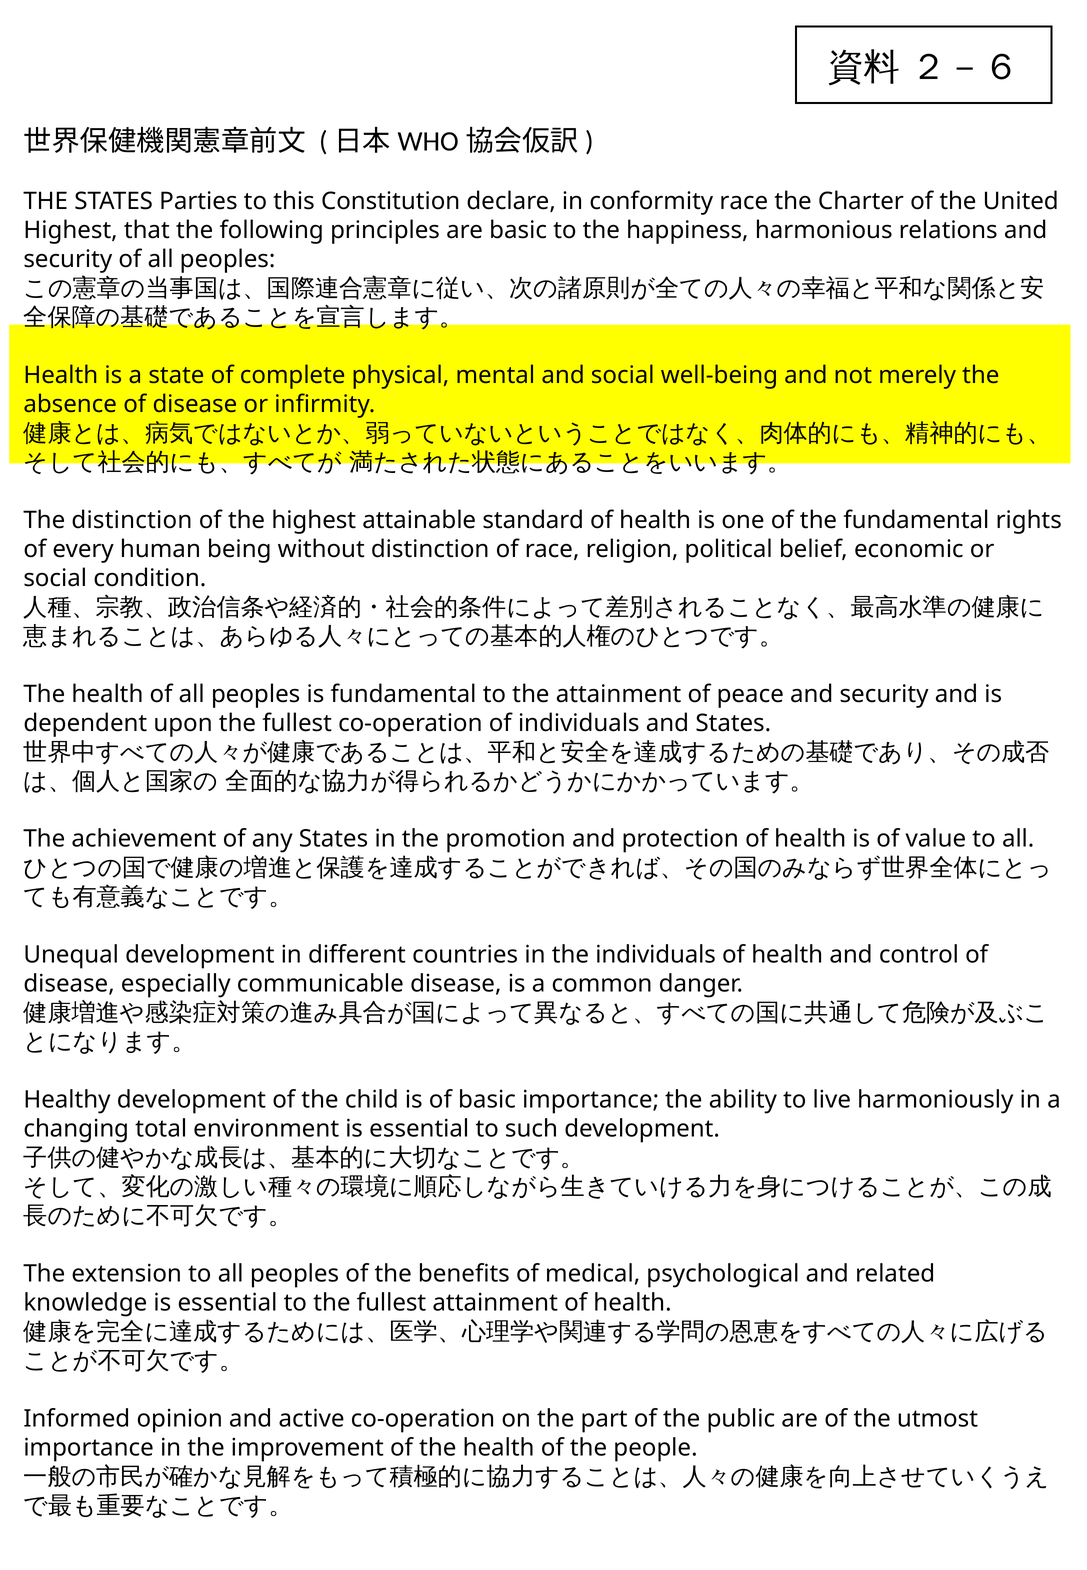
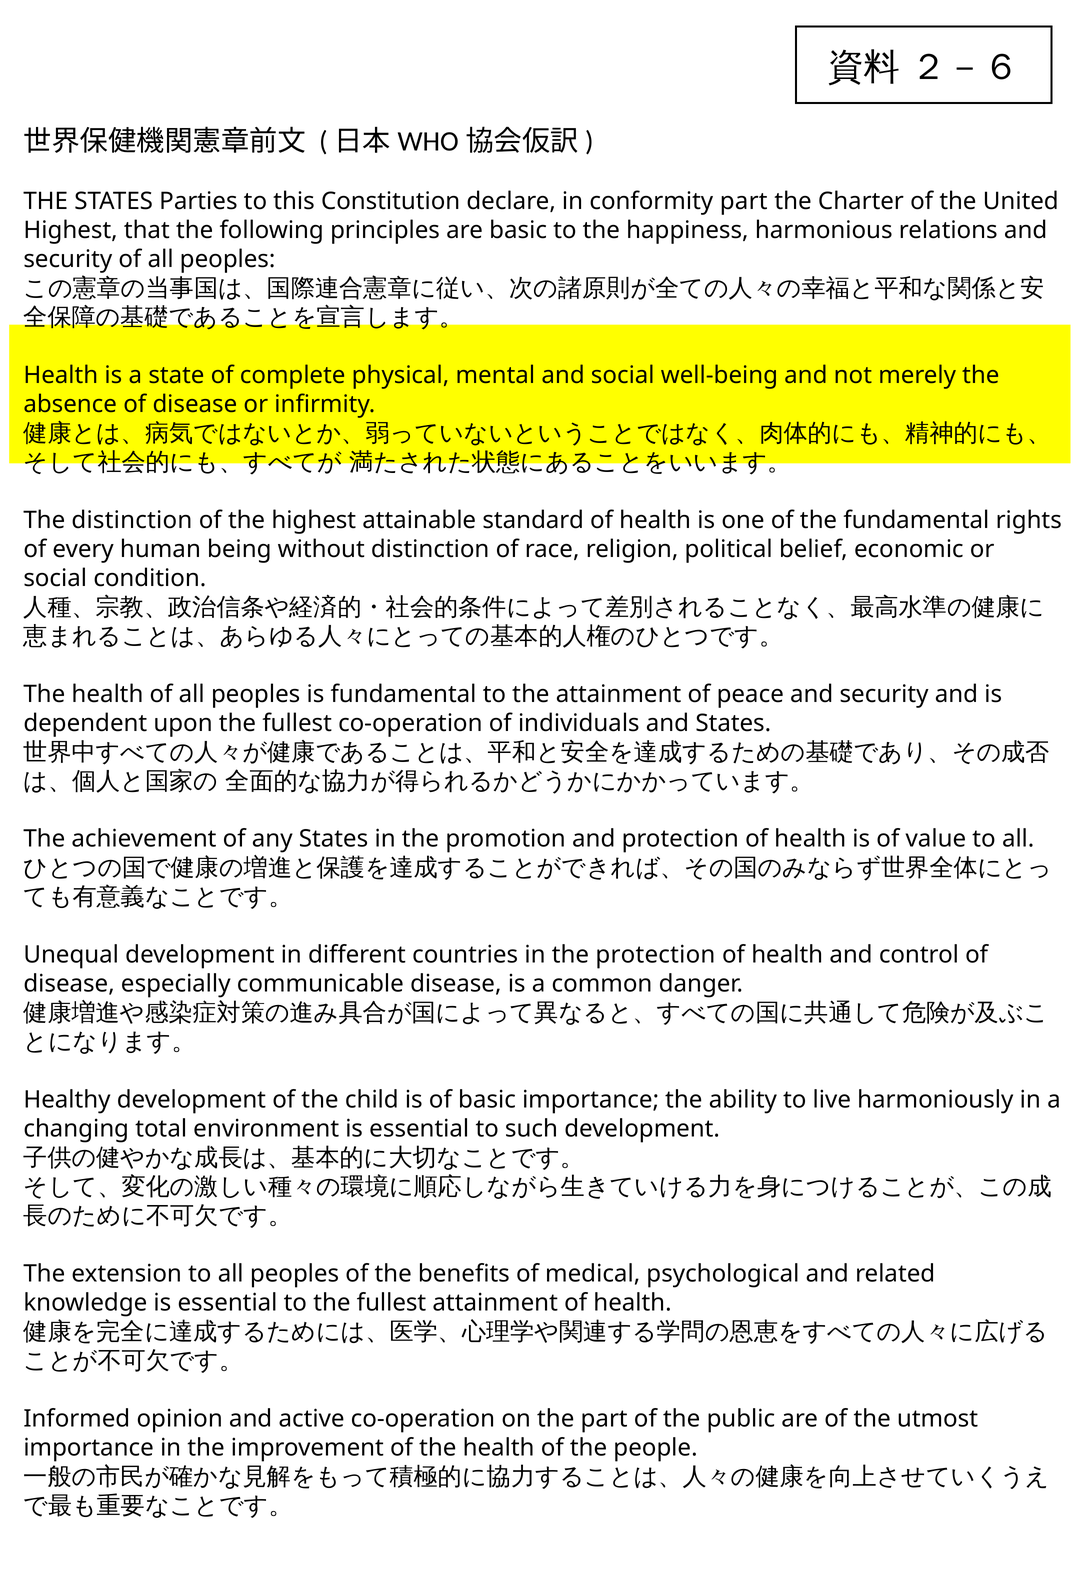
conformity race: race -> part
the individuals: individuals -> protection
